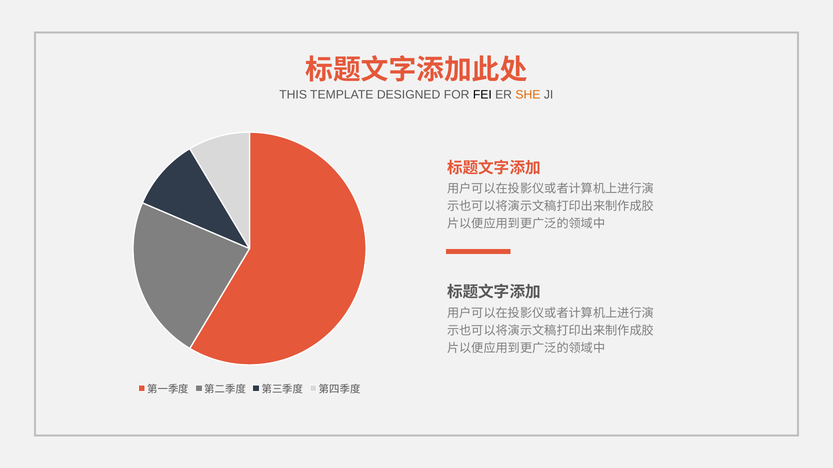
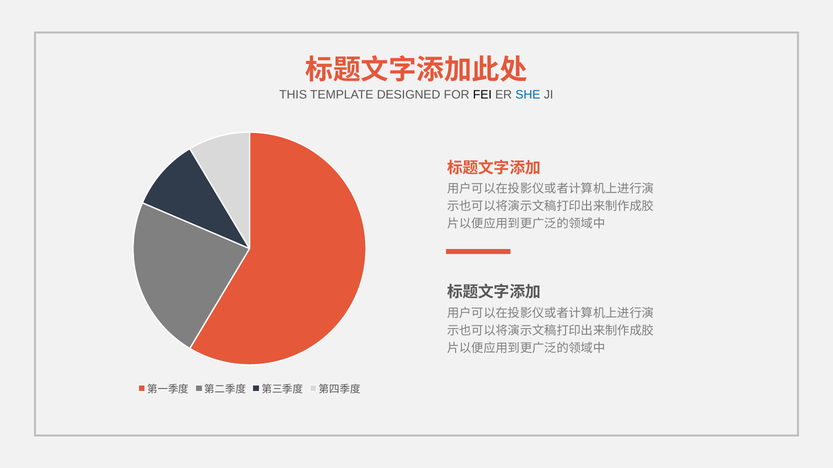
SHE colour: orange -> blue
